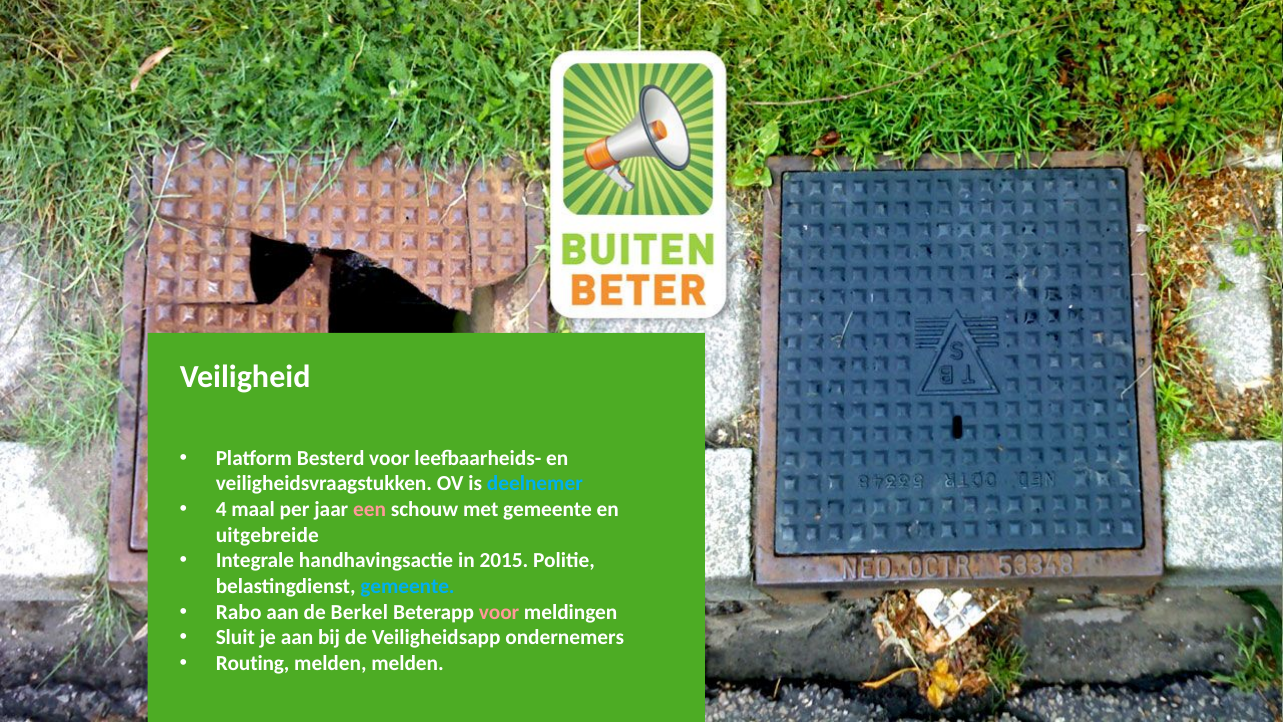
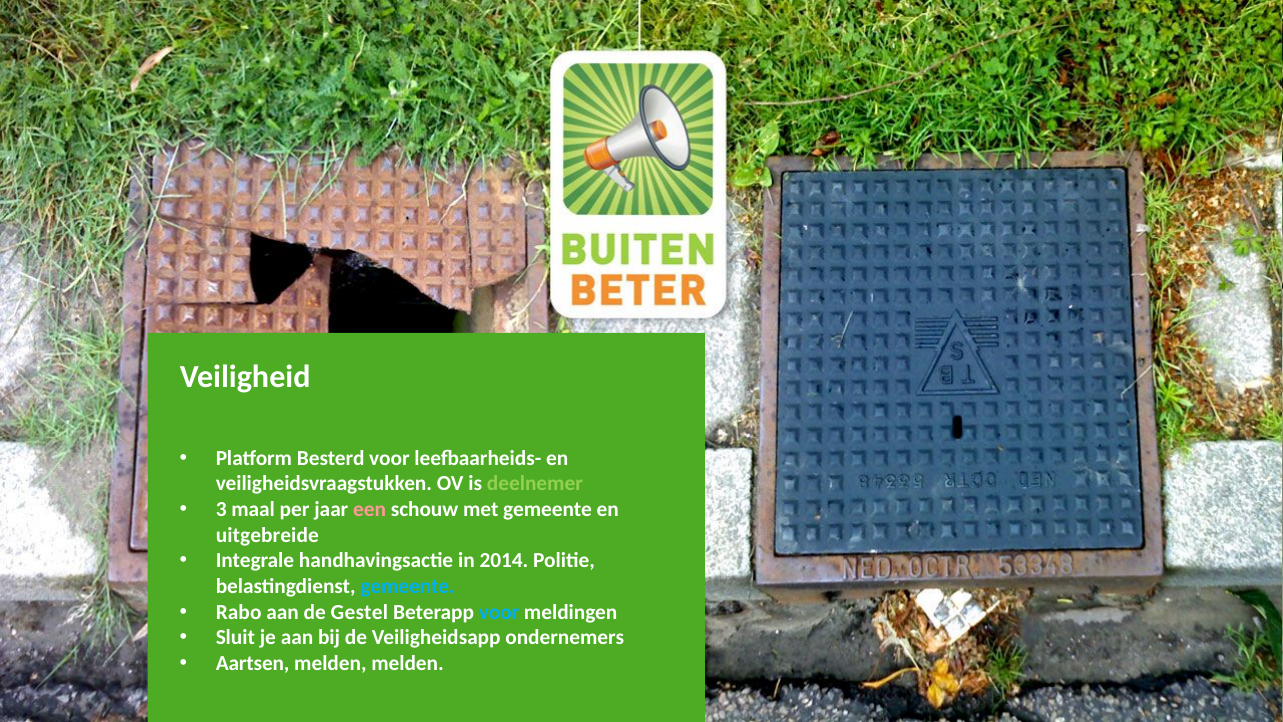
deelnemer colour: light blue -> light green
4: 4 -> 3
2015: 2015 -> 2014
Berkel: Berkel -> Gestel
voor at (499, 612) colour: pink -> light blue
Routing: Routing -> Aartsen
